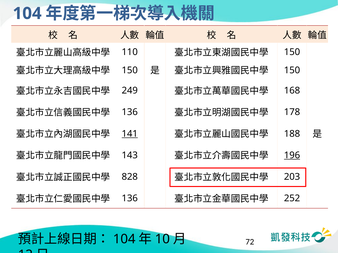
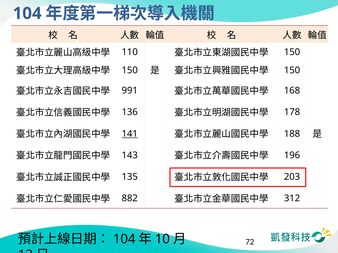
249: 249 -> 991
196 underline: present -> none
828: 828 -> 135
136 at (130, 199): 136 -> 882
252: 252 -> 312
